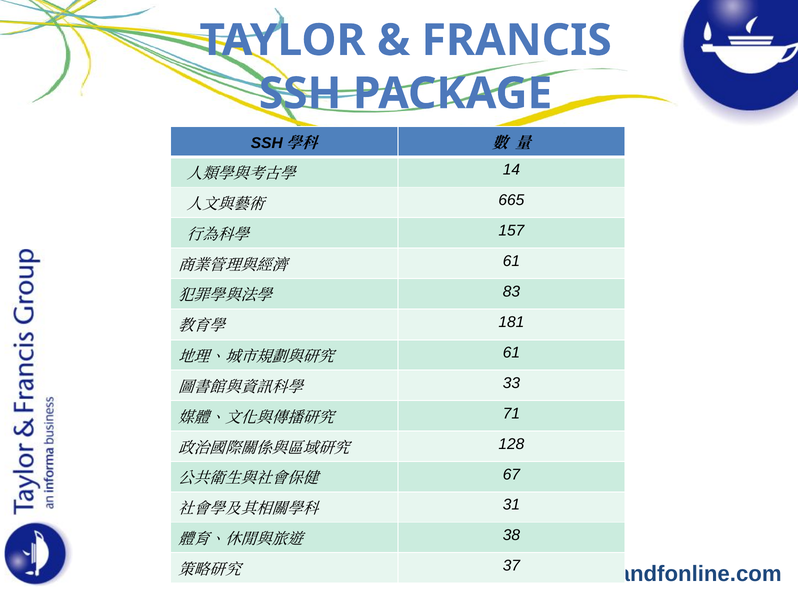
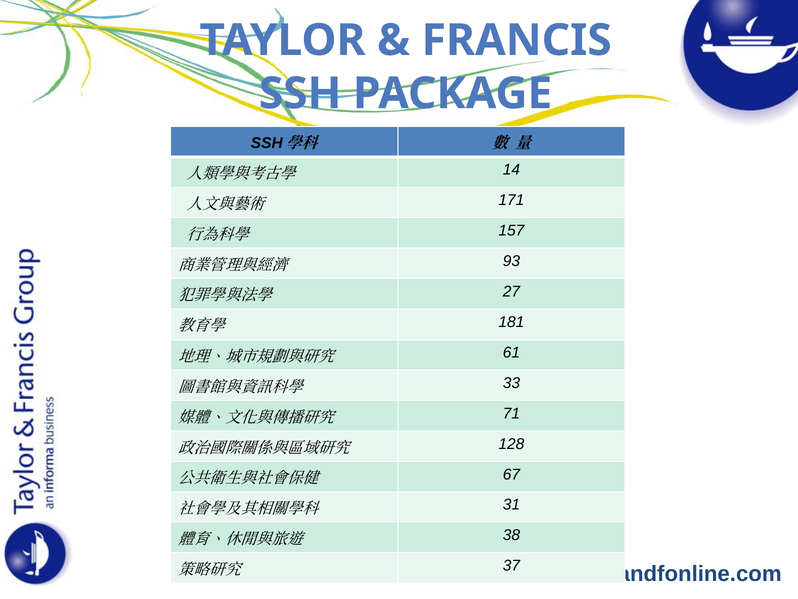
665: 665 -> 171
61 at (511, 261): 61 -> 93
83: 83 -> 27
